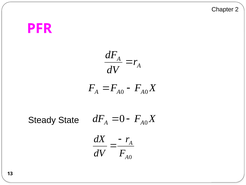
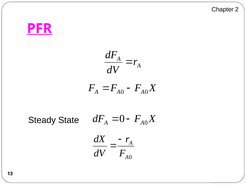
PFR underline: none -> present
